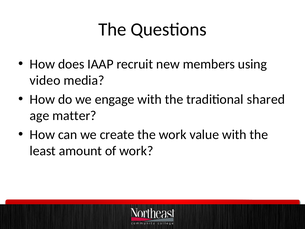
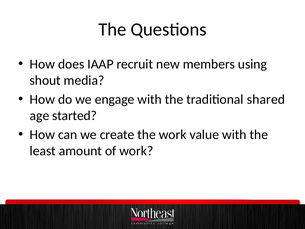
video: video -> shout
matter: matter -> started
